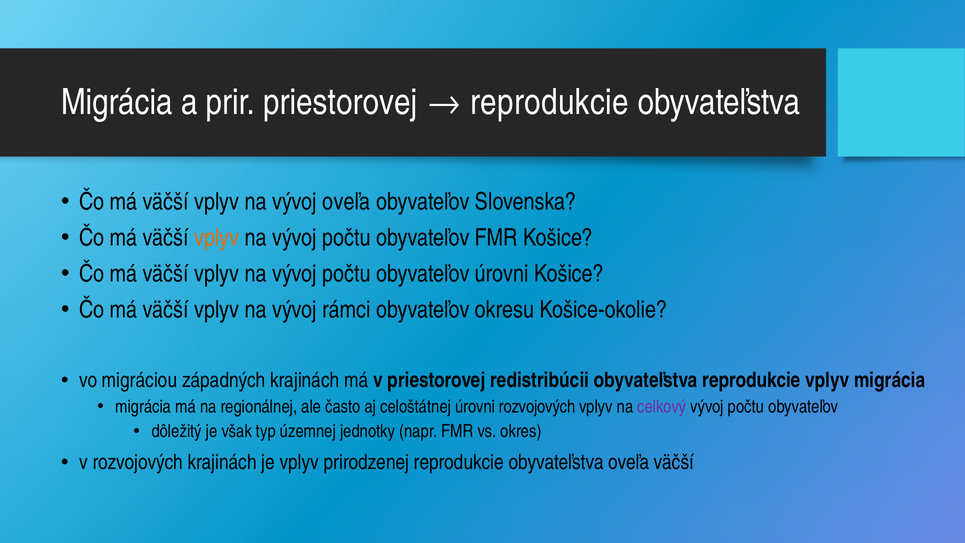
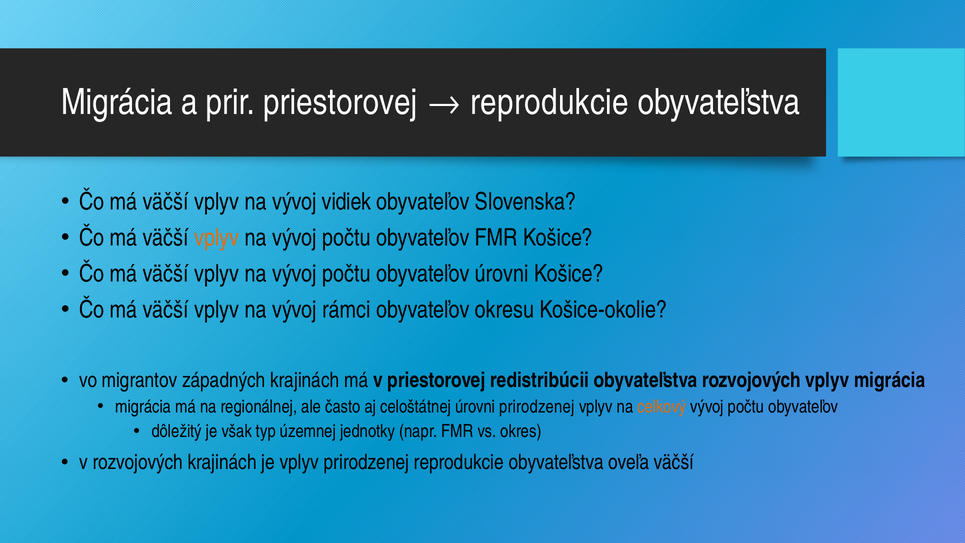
vývoj oveľa: oveľa -> vidiek
migráciou: migráciou -> migrantov
obyvateľstva reprodukcie: reprodukcie -> rozvojových
úrovni rozvojových: rozvojových -> prirodzenej
celkový colour: purple -> orange
